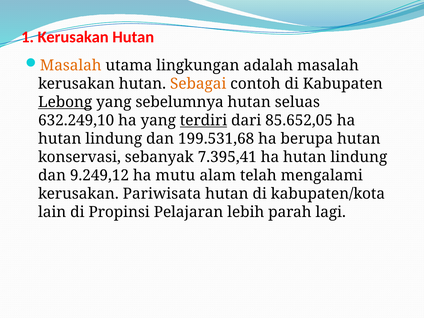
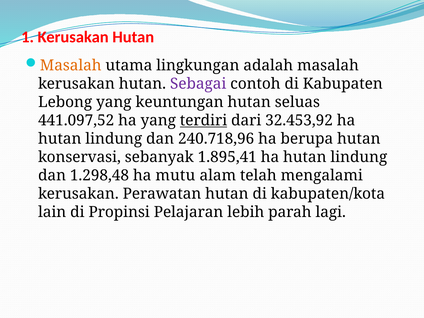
Sebagai colour: orange -> purple
Lebong underline: present -> none
sebelumnya: sebelumnya -> keuntungan
632.249,10: 632.249,10 -> 441.097,52
85.652,05: 85.652,05 -> 32.453,92
199.531,68: 199.531,68 -> 240.718,96
7.395,41: 7.395,41 -> 1.895,41
9.249,12: 9.249,12 -> 1.298,48
Pariwisata: Pariwisata -> Perawatan
